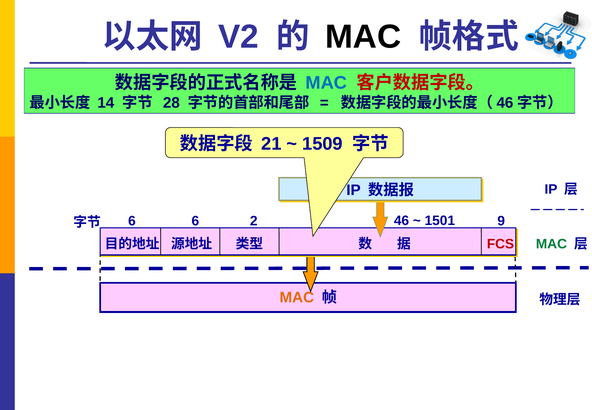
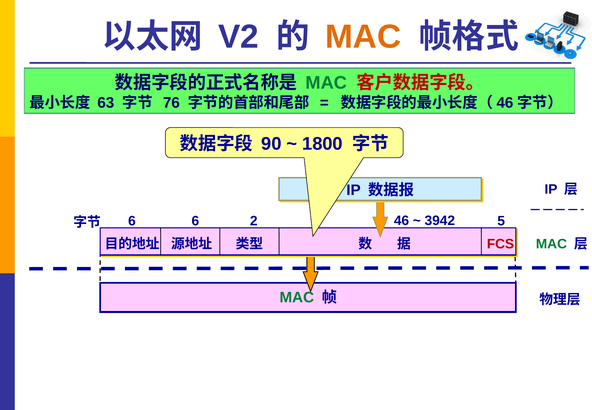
MAC at (363, 37) colour: black -> orange
MAC at (326, 83) colour: blue -> green
14: 14 -> 63
28: 28 -> 76
21: 21 -> 90
1509: 1509 -> 1800
9: 9 -> 5
1501: 1501 -> 3942
MAC at (297, 297) colour: orange -> green
